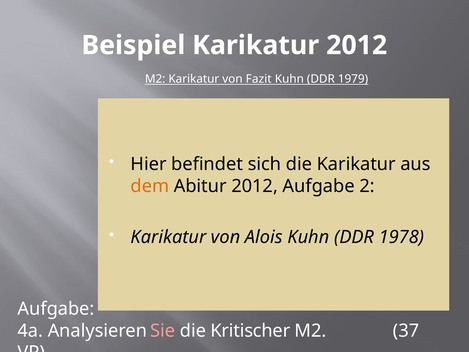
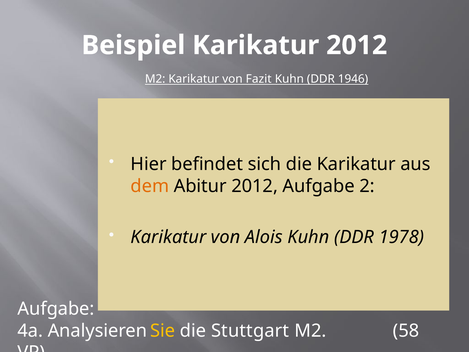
1979: 1979 -> 1946
Sie colour: pink -> yellow
Kritischer: Kritischer -> Stuttgart
37: 37 -> 58
